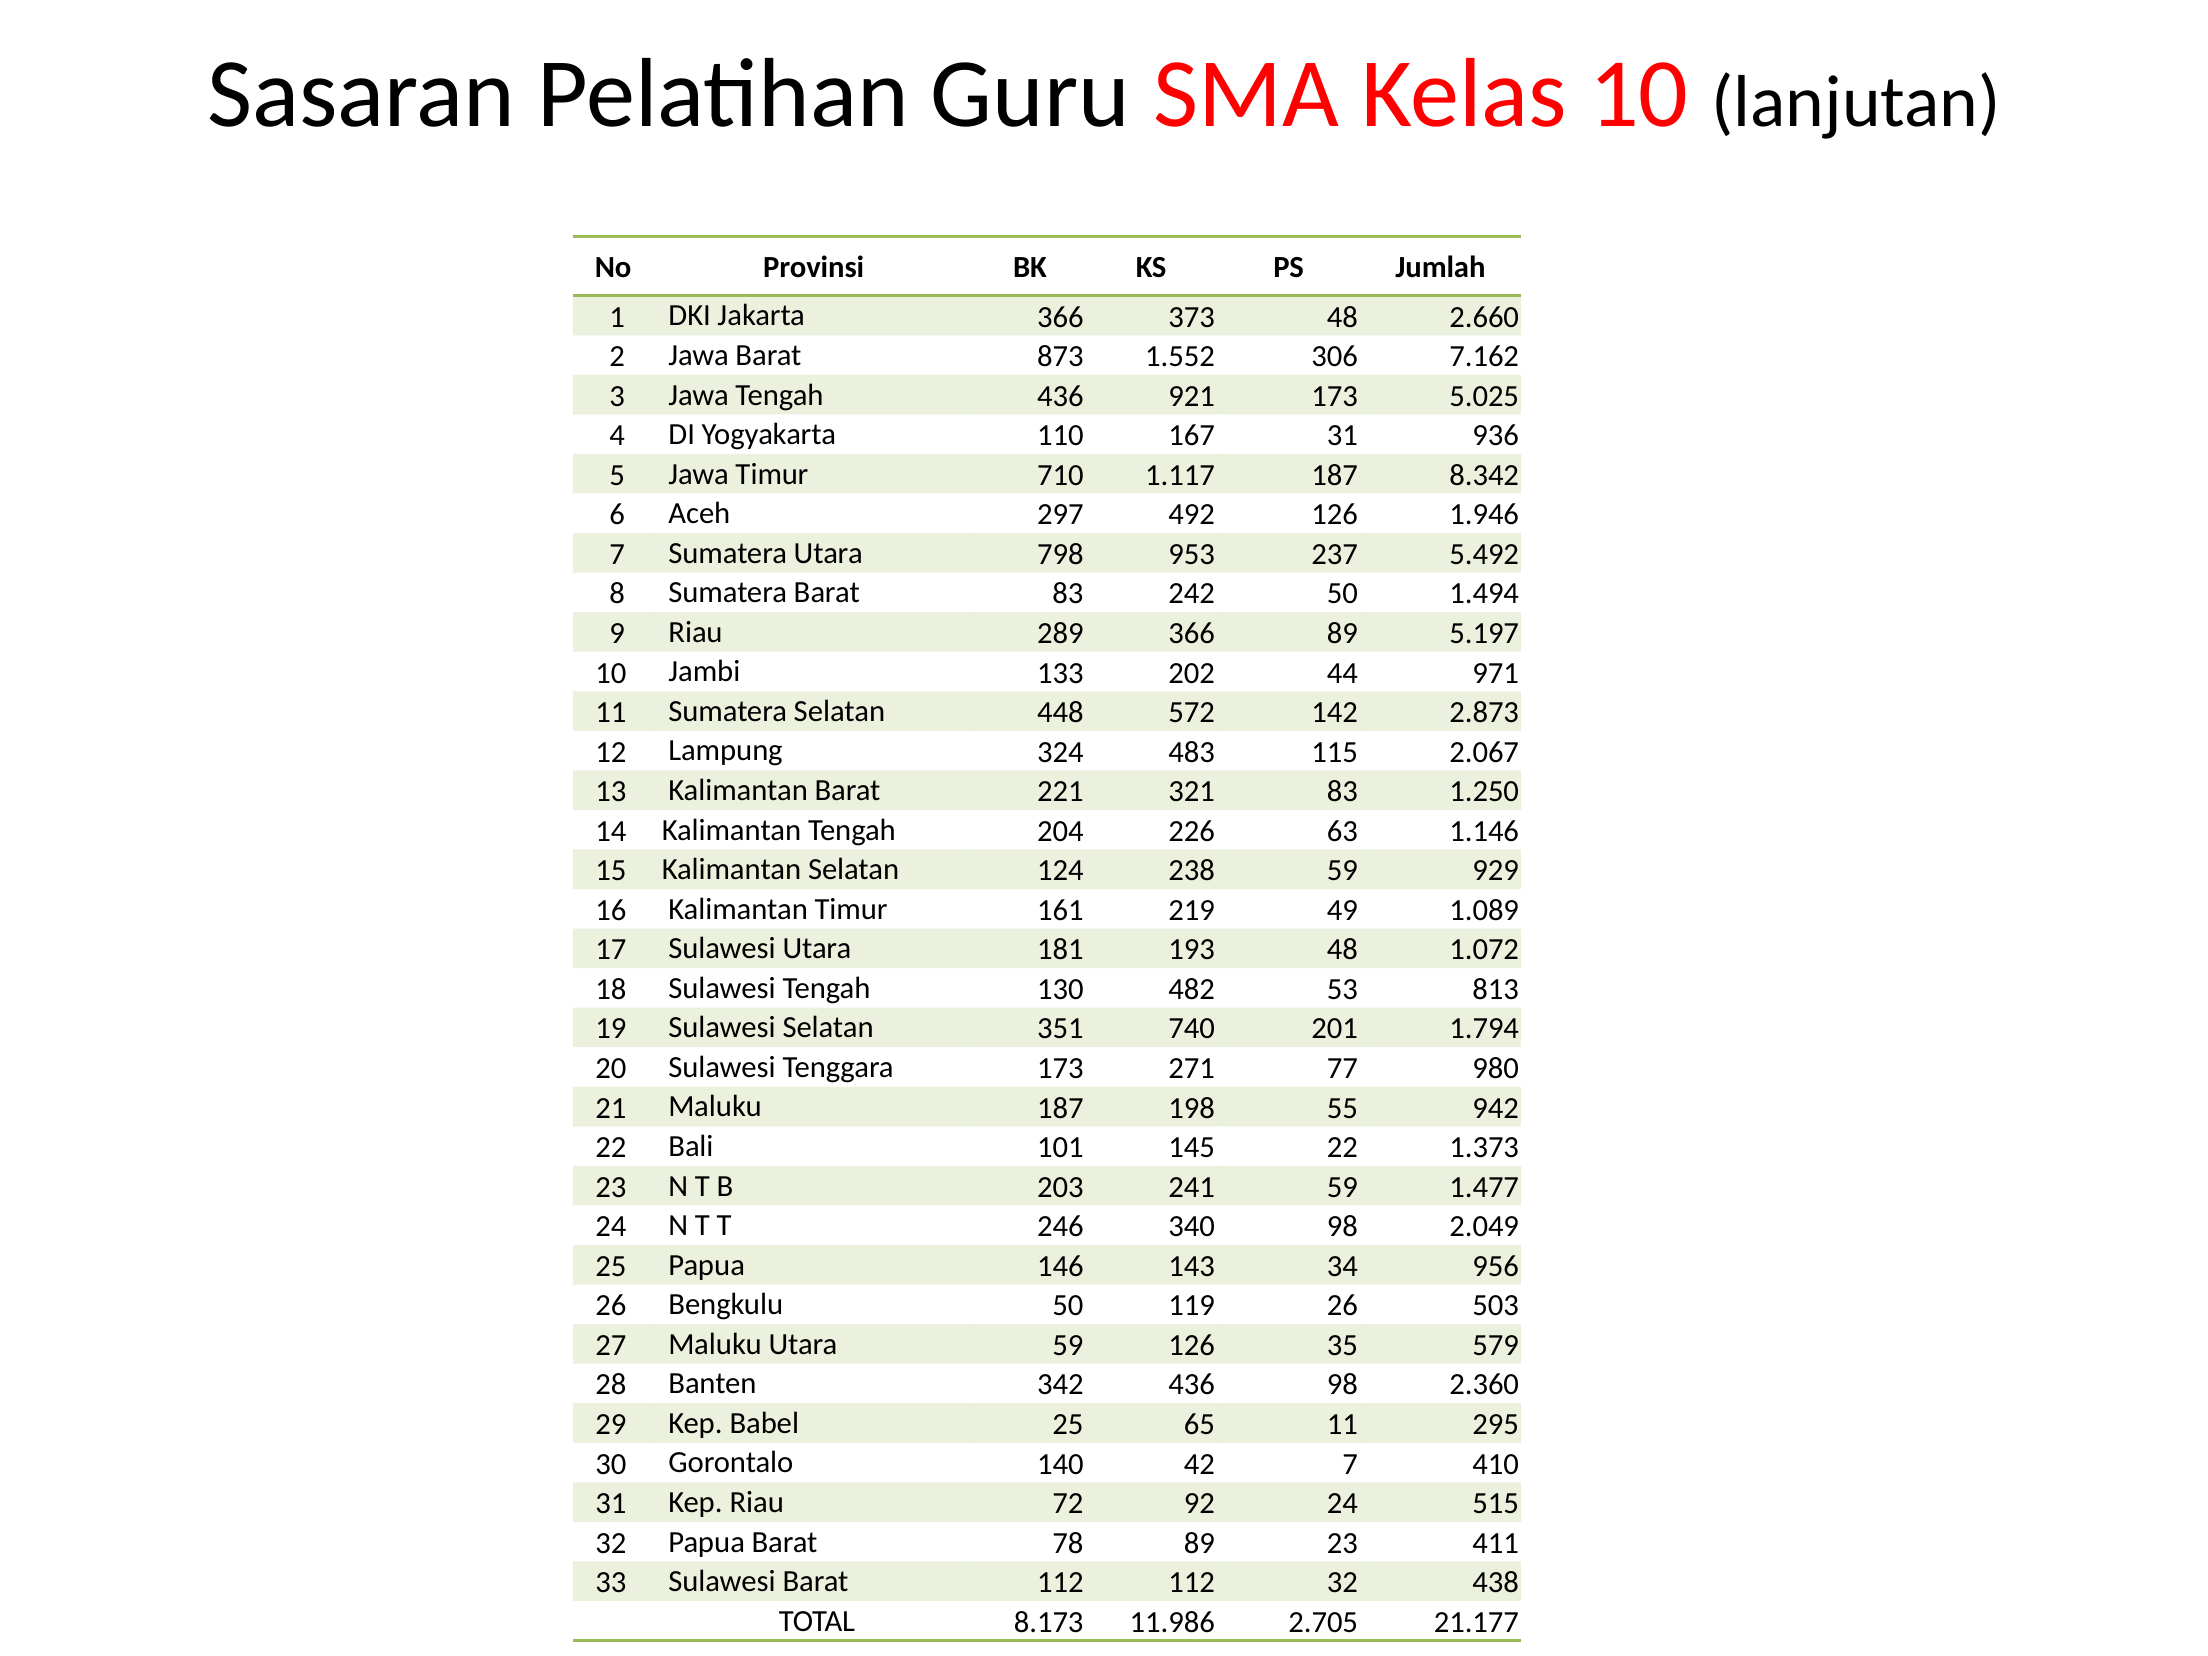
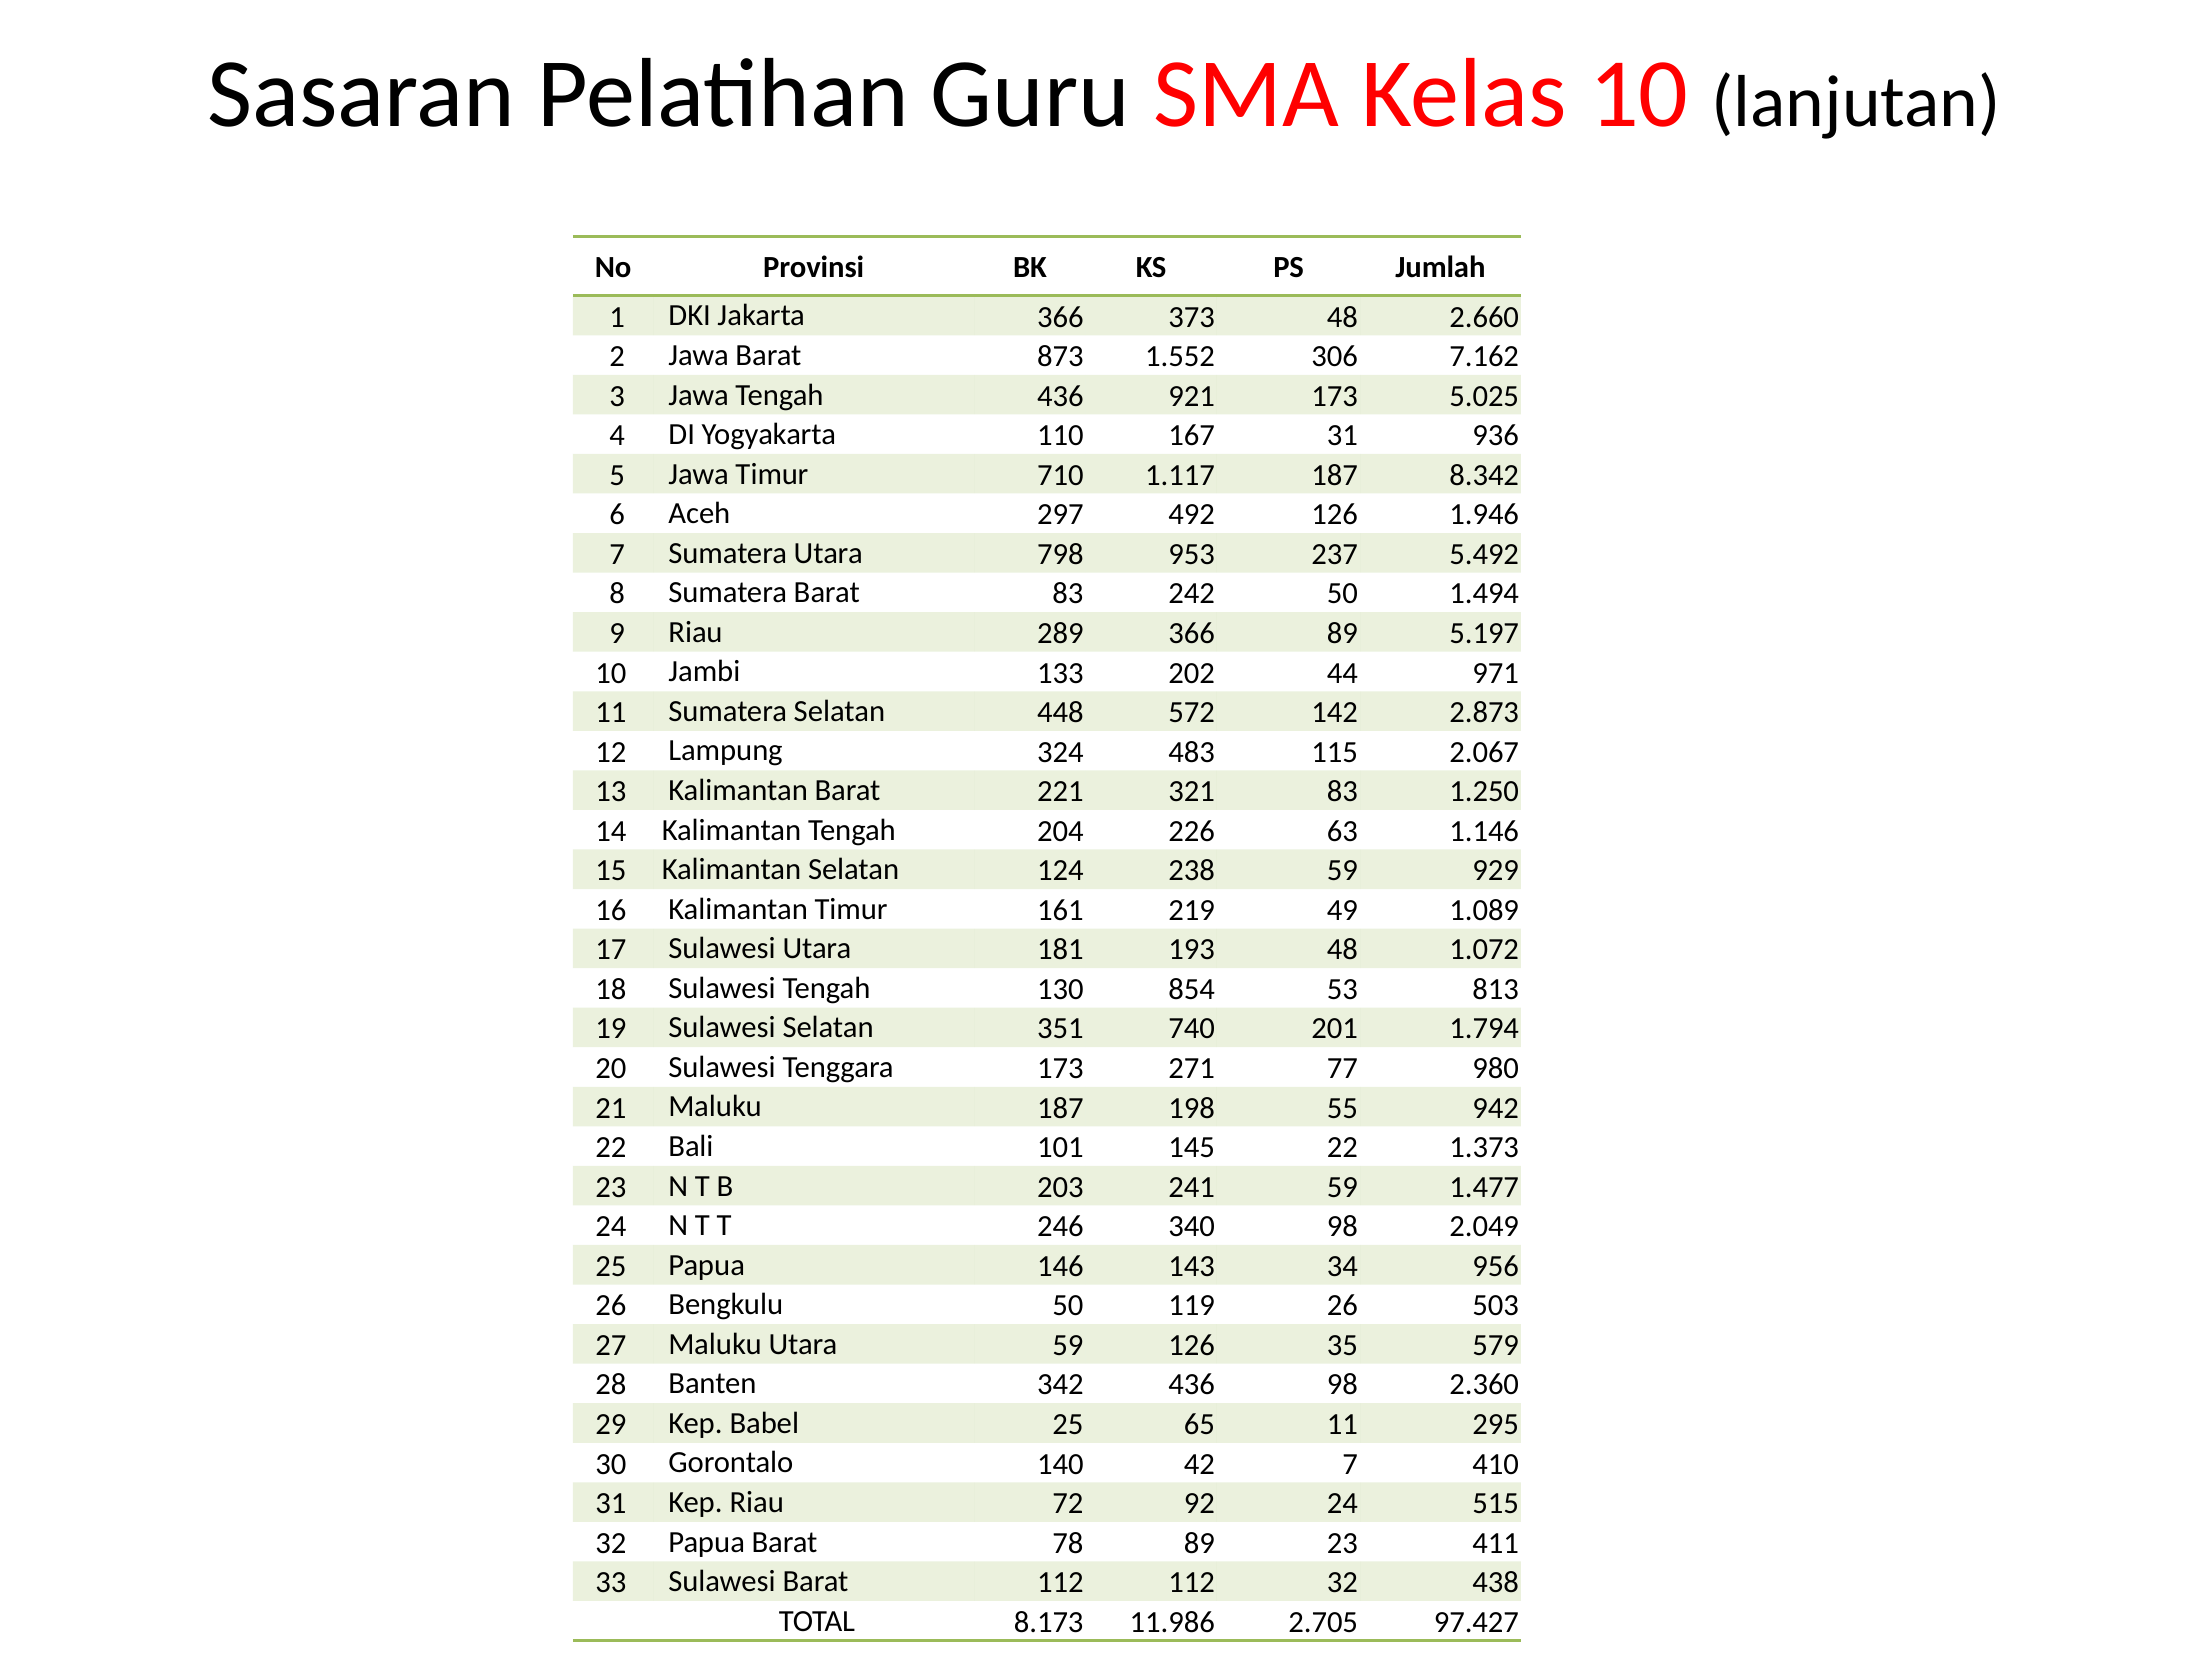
482: 482 -> 854
21.177: 21.177 -> 97.427
